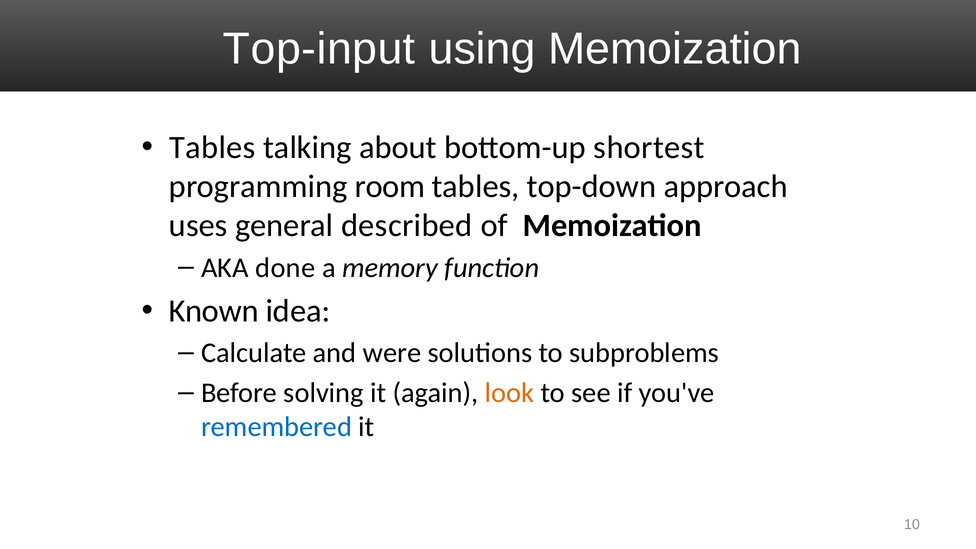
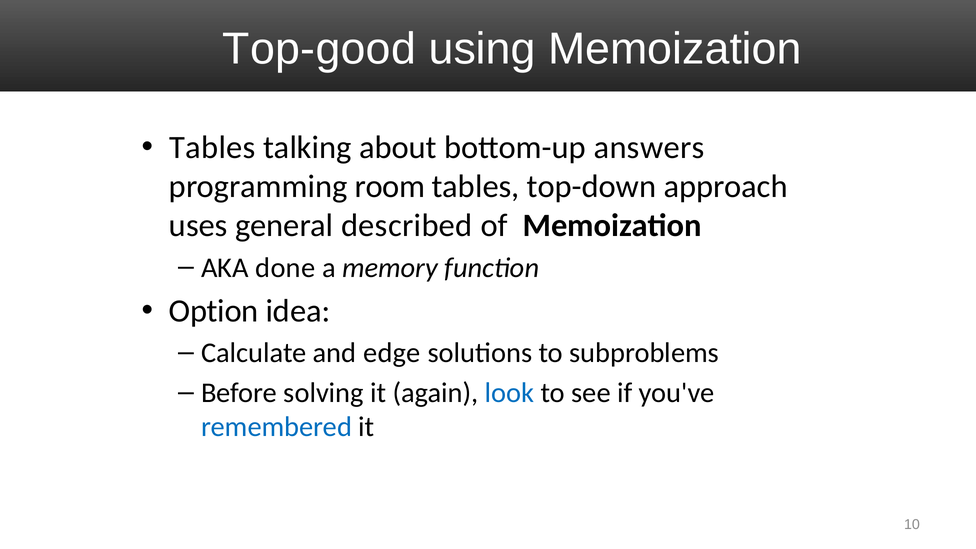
Top-input: Top-input -> Top-good
shortest: shortest -> answers
Known: Known -> Option
were: were -> edge
look colour: orange -> blue
